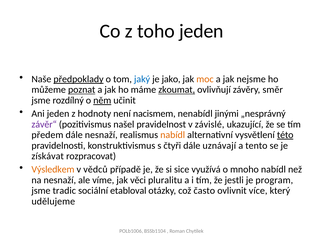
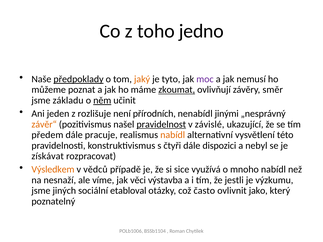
toho jeden: jeden -> jedno
jaký colour: blue -> orange
jako: jako -> tyto
moc colour: orange -> purple
nejsme: nejsme -> nemusí
poznat underline: present -> none
rozdílný: rozdílný -> základu
hodnoty: hodnoty -> rozlišuje
nacismem: nacismem -> přírodních
závěr“ colour: purple -> orange
pravidelnost underline: none -> present
dále nesnaží: nesnaží -> pracuje
této underline: present -> none
uznávají: uznávají -> dispozici
tento: tento -> nebyl
pluralitu: pluralitu -> výstavba
program: program -> výzkumu
tradic: tradic -> jiných
více: více -> jako
udělujeme: udělujeme -> poznatelný
